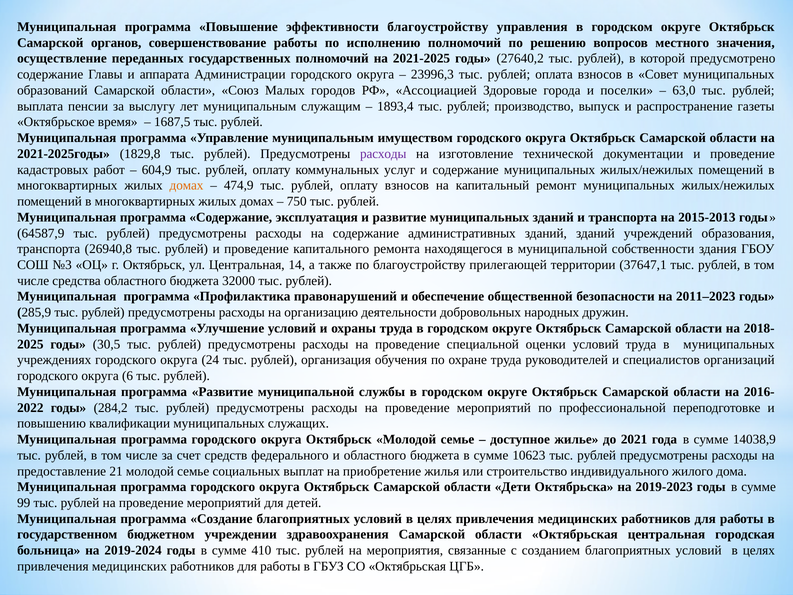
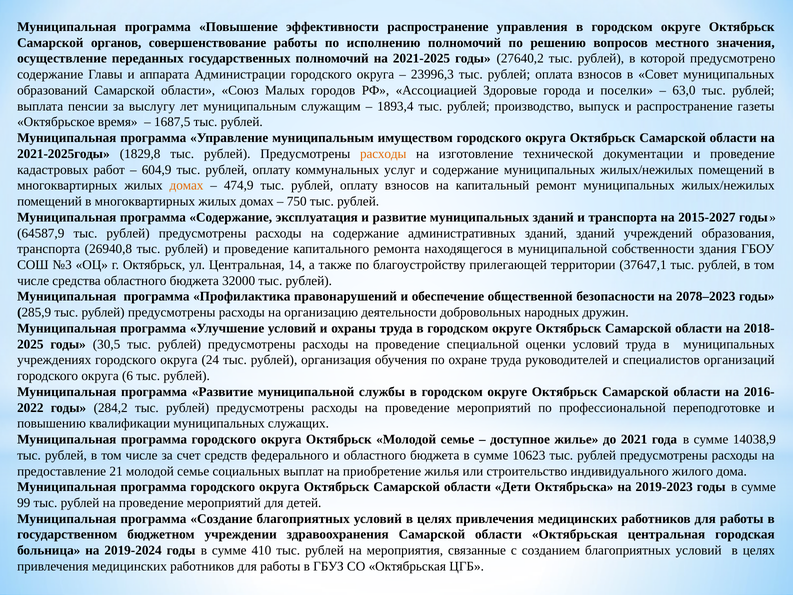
эффективности благоустройству: благоустройству -> распространение
расходы at (383, 154) colour: purple -> orange
2015-2013: 2015-2013 -> 2015-2027
2011–2023: 2011–2023 -> 2078–2023
